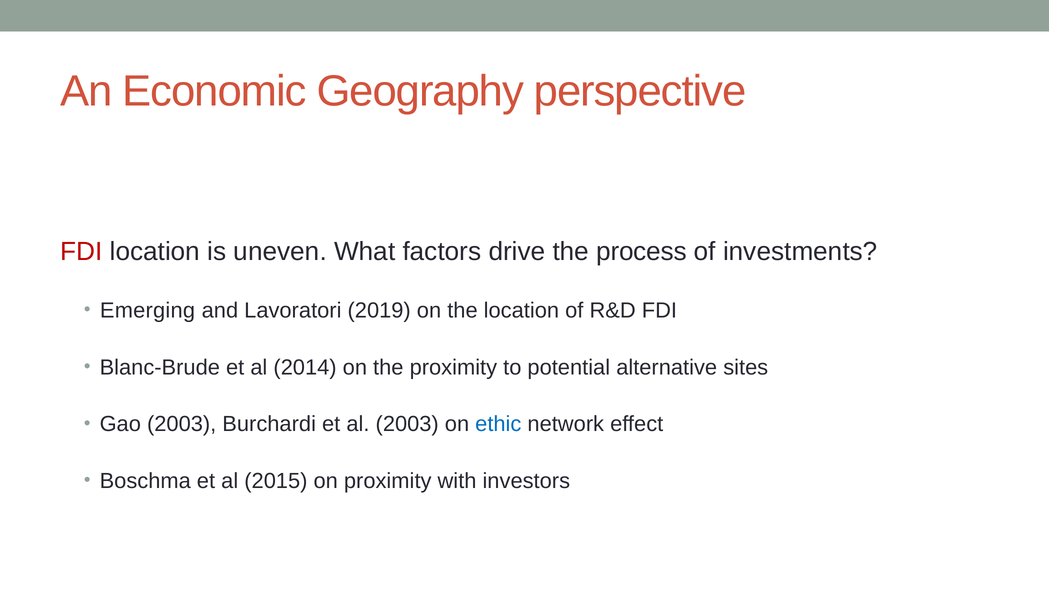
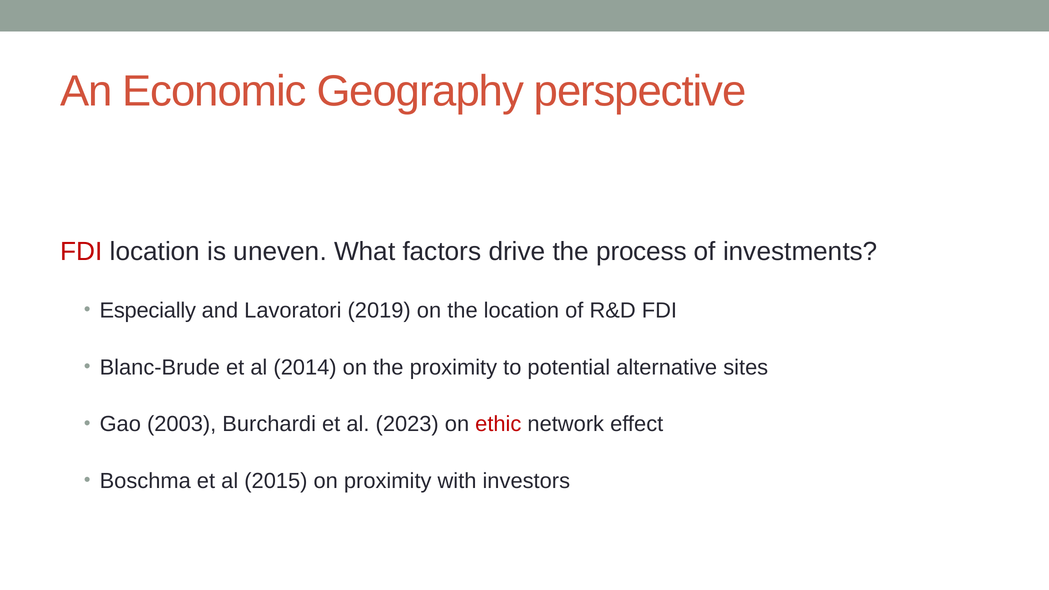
Emerging: Emerging -> Especially
al 2003: 2003 -> 2023
ethic colour: blue -> red
